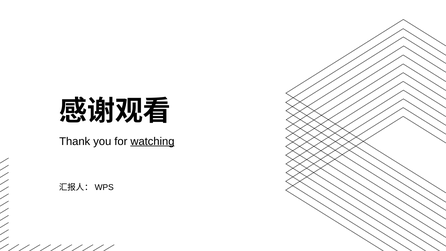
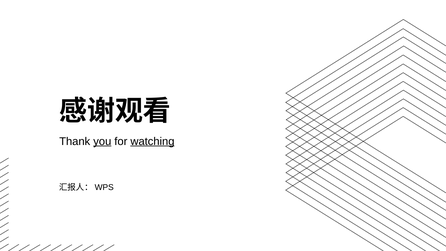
you underline: none -> present
